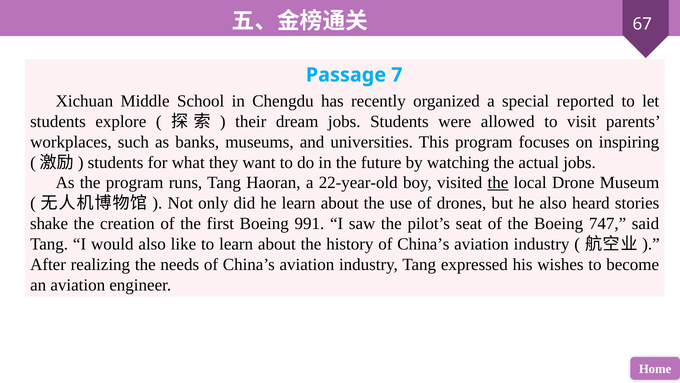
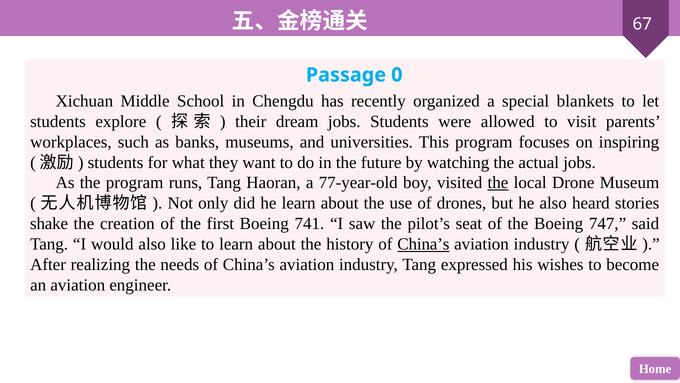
7: 7 -> 0
reported: reported -> blankets
22-year-old: 22-year-old -> 77-year-old
991: 991 -> 741
China’s at (423, 244) underline: none -> present
